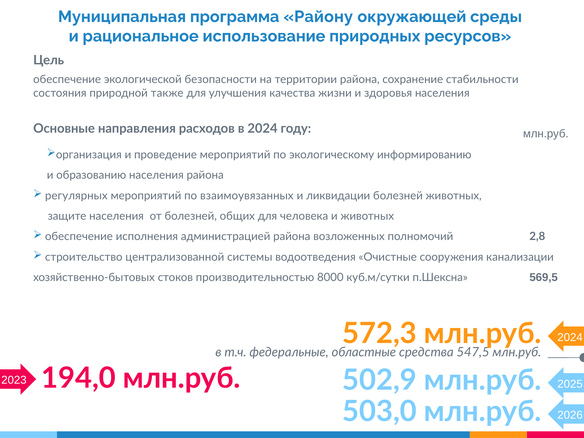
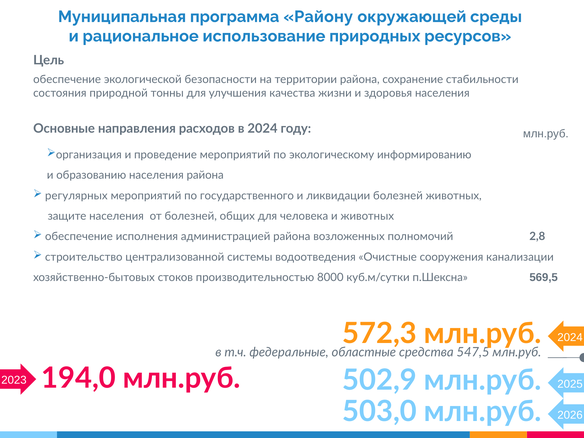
также: также -> тонны
взаимоувязанных: взаимоувязанных -> государственного
